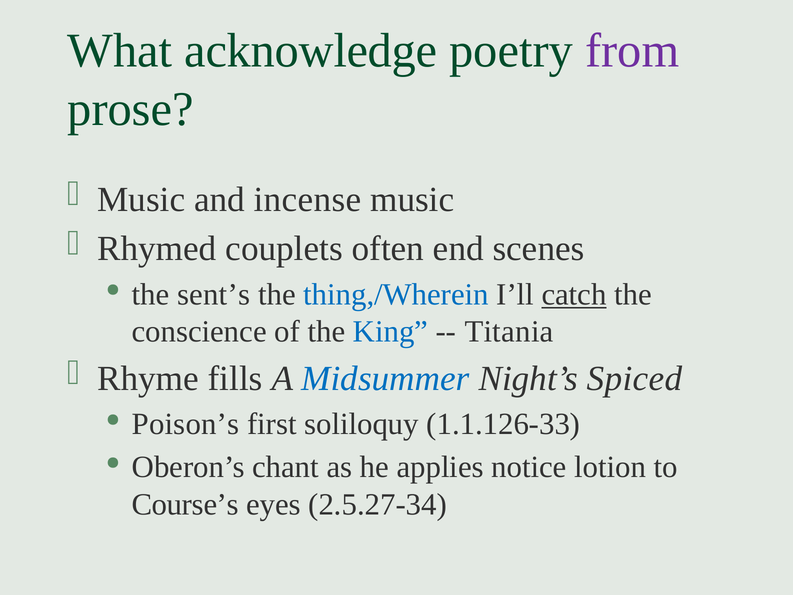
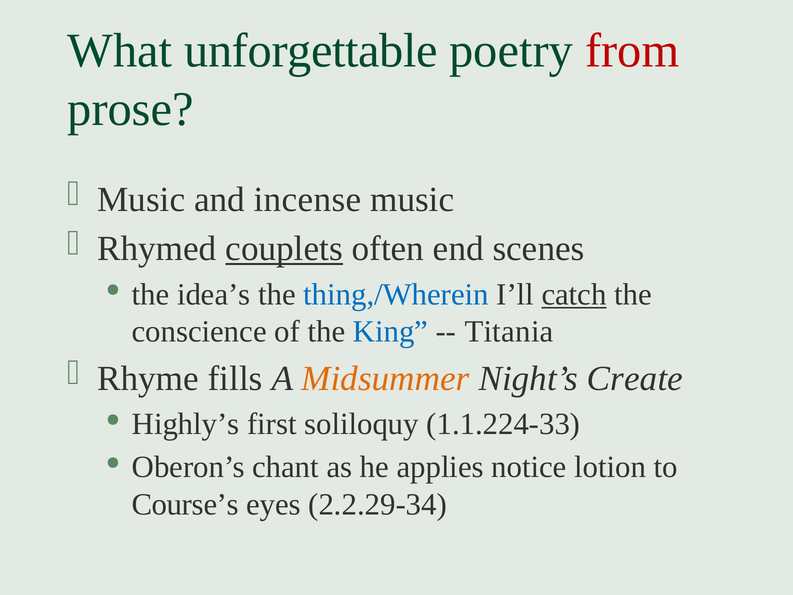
acknowledge: acknowledge -> unforgettable
from colour: purple -> red
couplets underline: none -> present
sent’s: sent’s -> idea’s
Midsummer colour: blue -> orange
Spiced: Spiced -> Create
Poison’s: Poison’s -> Highly’s
1.1.126-33: 1.1.126-33 -> 1.1.224-33
2.5.27-34: 2.5.27-34 -> 2.2.29-34
